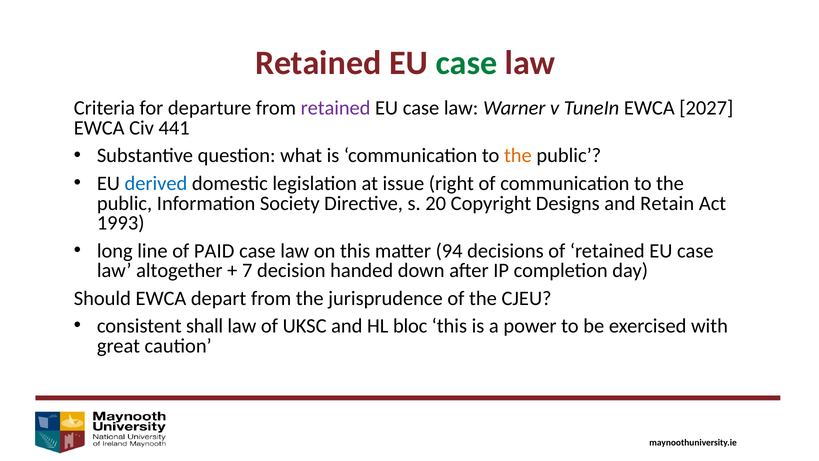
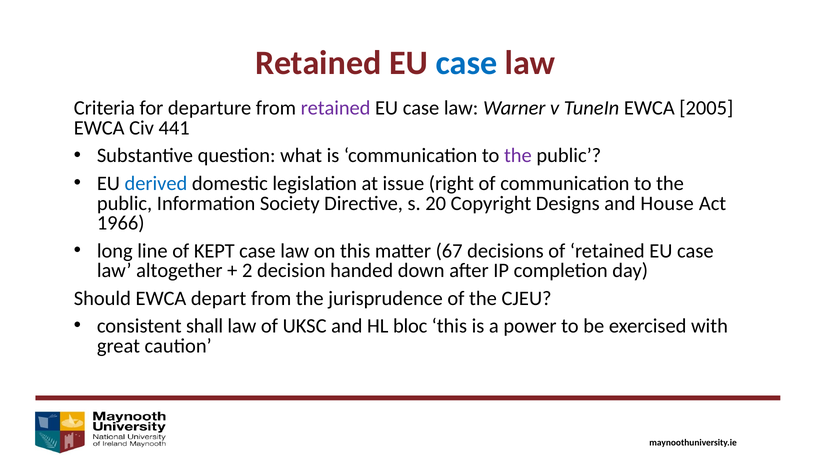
case at (466, 63) colour: green -> blue
2027: 2027 -> 2005
the at (518, 156) colour: orange -> purple
Retain: Retain -> House
1993: 1993 -> 1966
PAID: PAID -> KEPT
94: 94 -> 67
7: 7 -> 2
